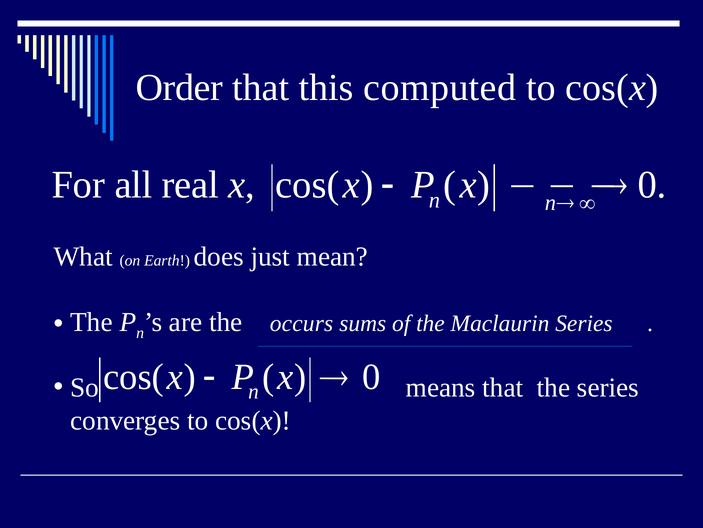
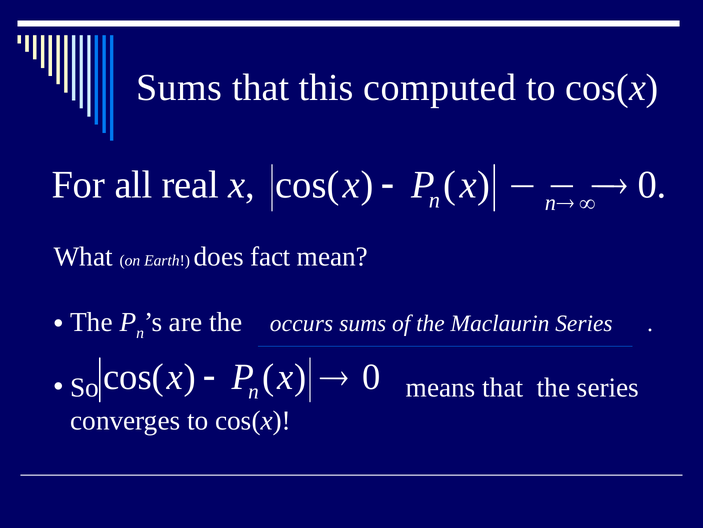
Order at (179, 88): Order -> Sums
just: just -> fact
